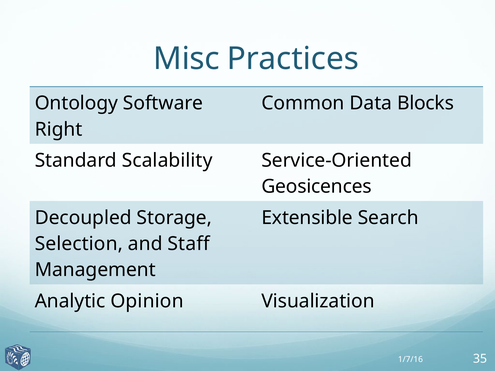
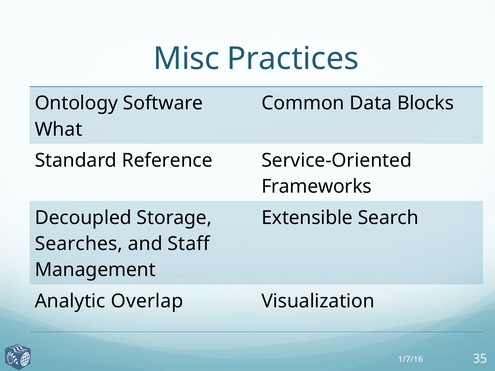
Right: Right -> What
Scalability: Scalability -> Reference
Geosicences: Geosicences -> Frameworks
Selection: Selection -> Searches
Opinion: Opinion -> Overlap
